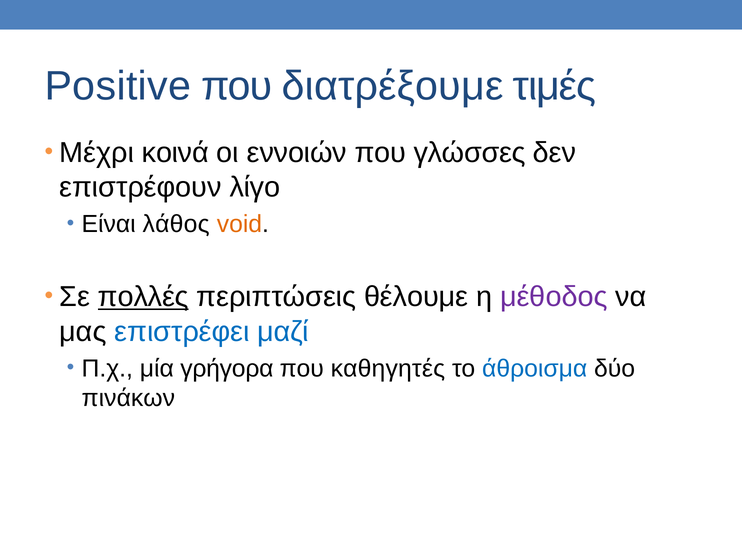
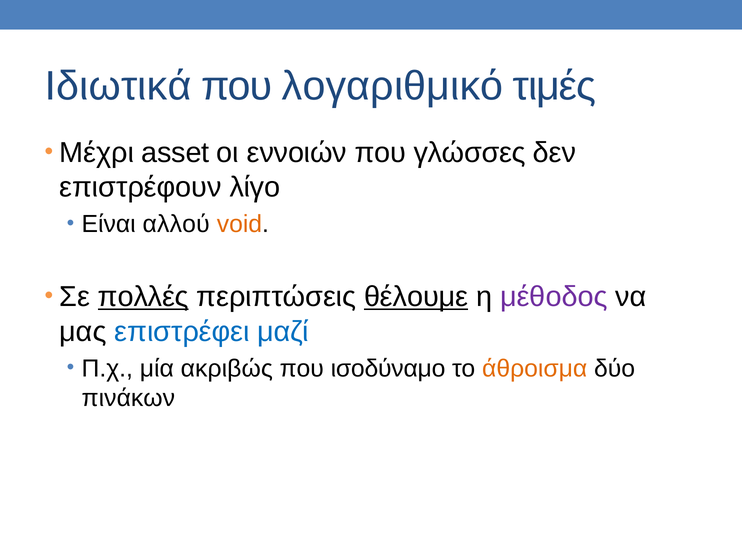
Positive: Positive -> Ιδιωτικά
διατρέξουμε: διατρέξουμε -> λογαριθμικό
κοινά: κοινά -> asset
λάθος: λάθος -> αλλού
θέλουμε underline: none -> present
γρήγορα: γρήγορα -> ακριβώς
καθηγητές: καθηγητές -> ισοδύναμο
άθροισμα colour: blue -> orange
